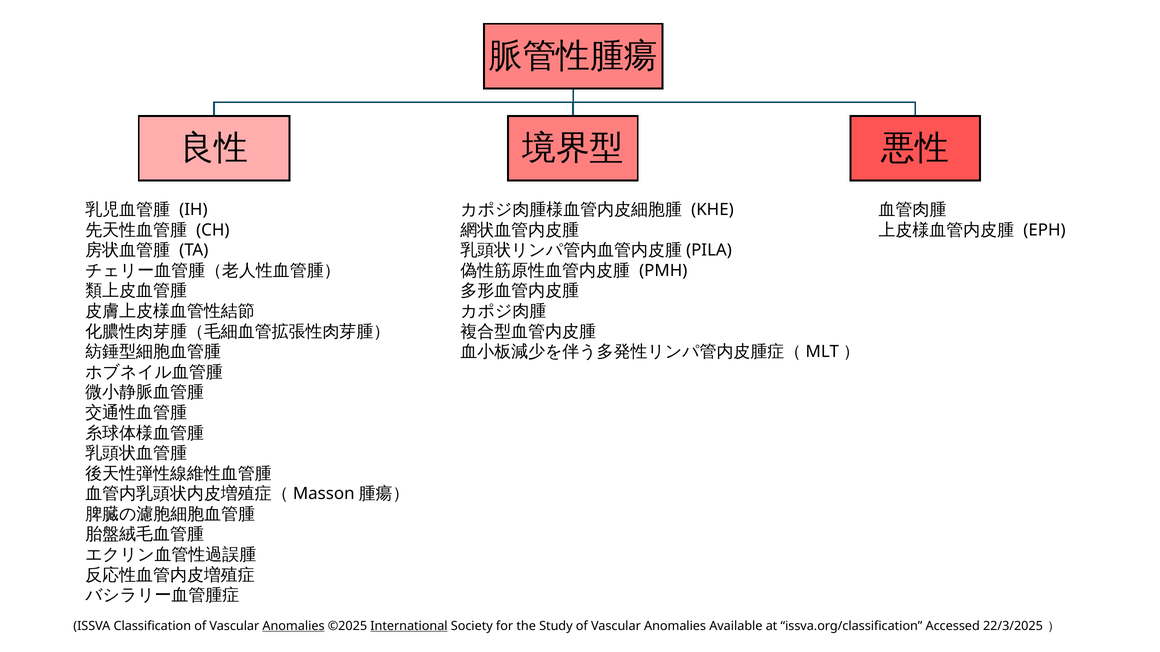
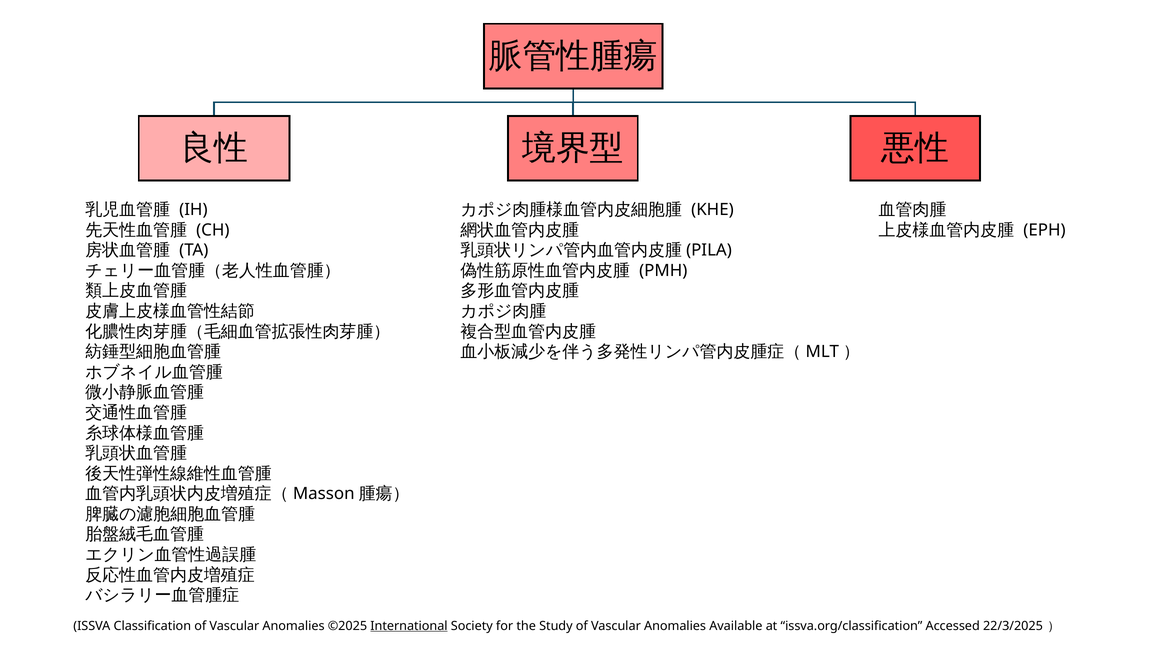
Anomalies at (294, 626) underline: present -> none
